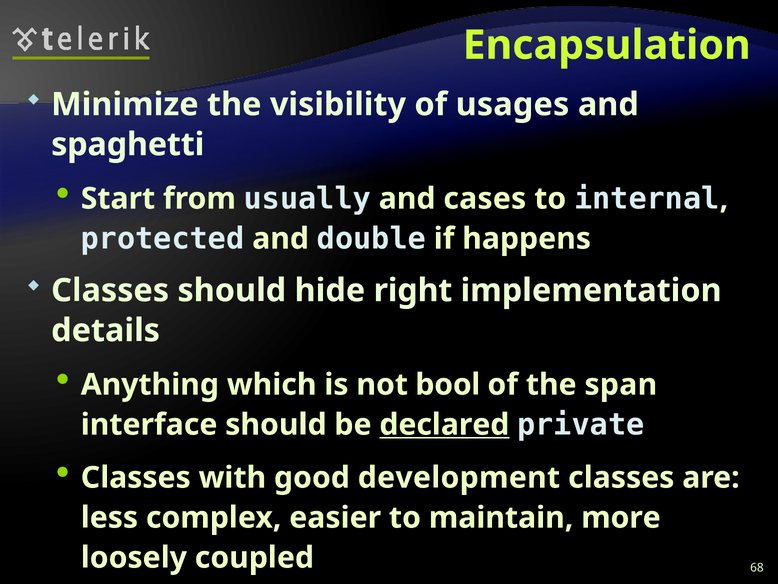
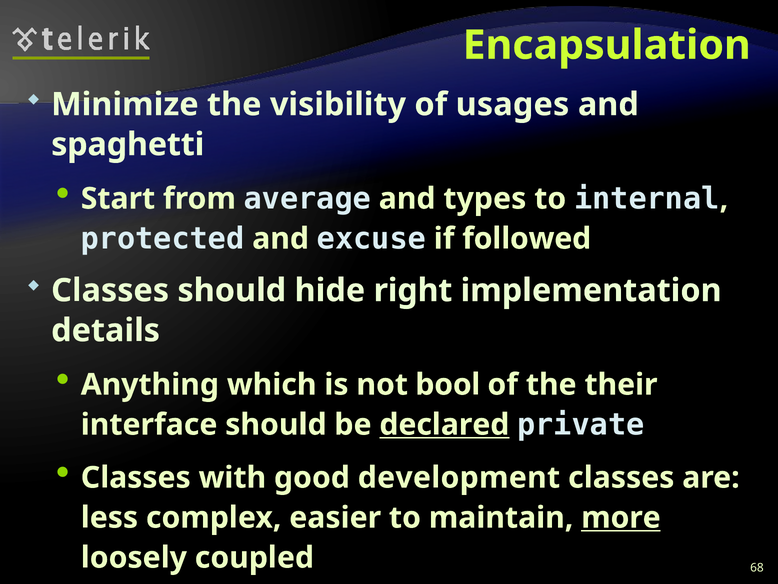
usually: usually -> average
cases: cases -> types
double: double -> excuse
happens: happens -> followed
span: span -> their
more underline: none -> present
